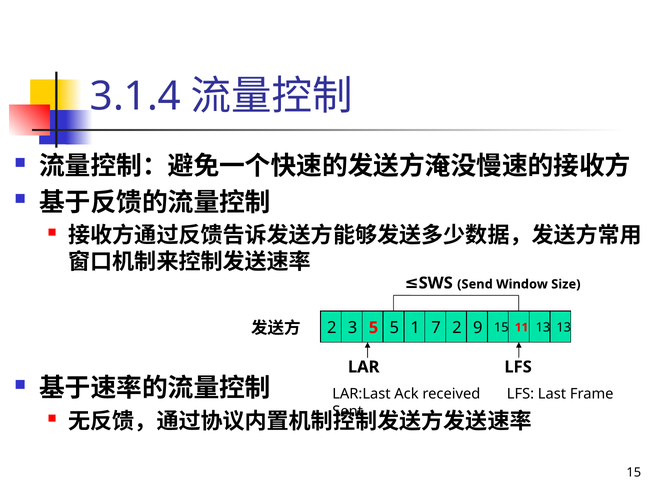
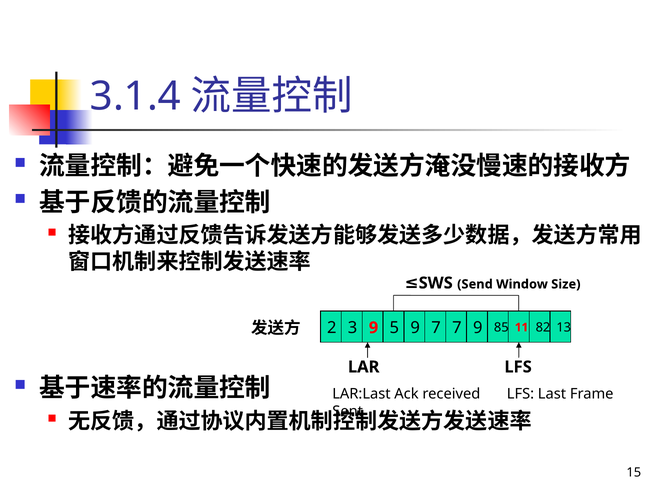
3 5: 5 -> 9
5 1: 1 -> 9
7 2: 2 -> 7
9 15: 15 -> 85
11 13: 13 -> 82
